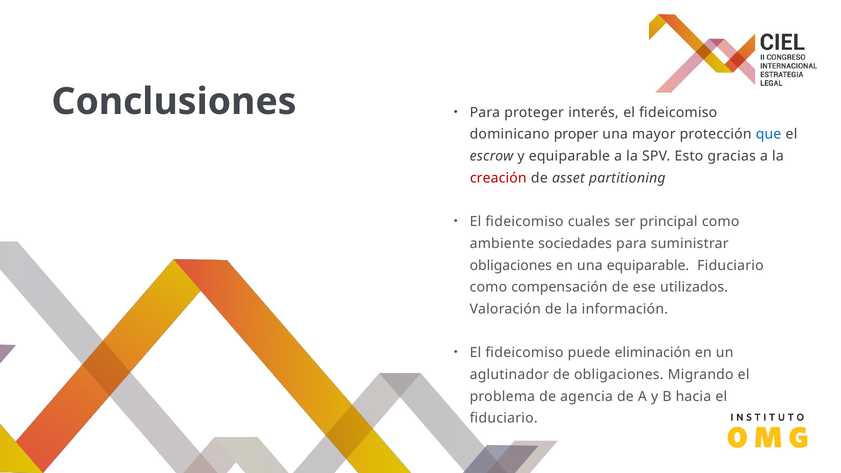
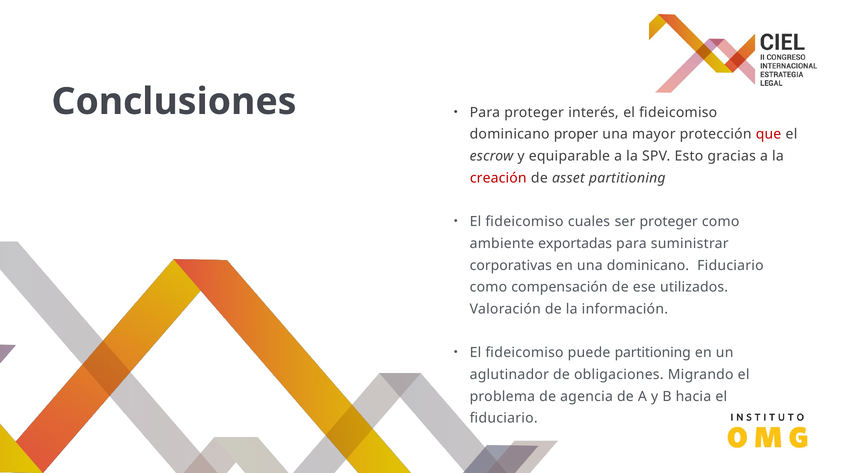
que colour: blue -> red
ser principal: principal -> proteger
sociedades: sociedades -> exportadas
obligaciones at (511, 265): obligaciones -> corporativas
una equiparable: equiparable -> dominicano
puede eliminación: eliminación -> partitioning
